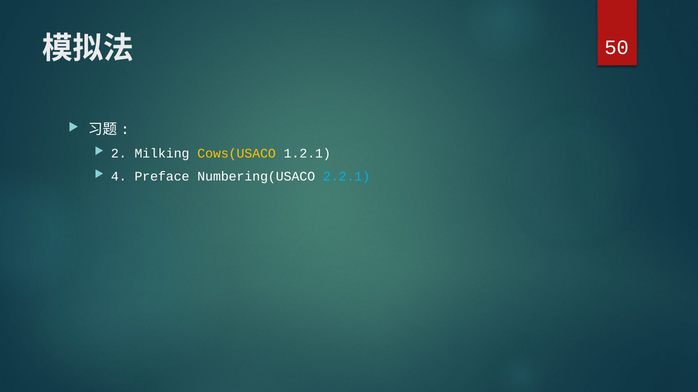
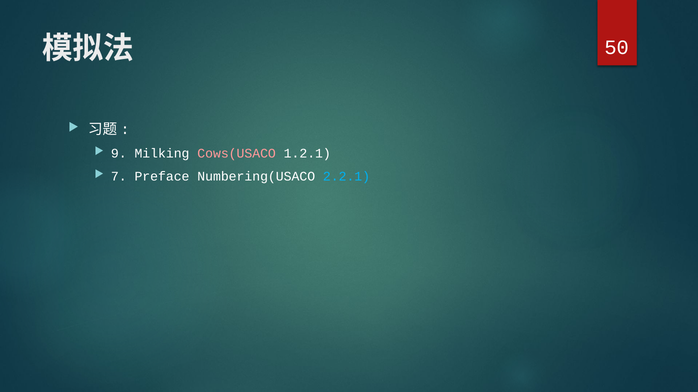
2: 2 -> 9
Cows(USACO colour: yellow -> pink
4: 4 -> 7
